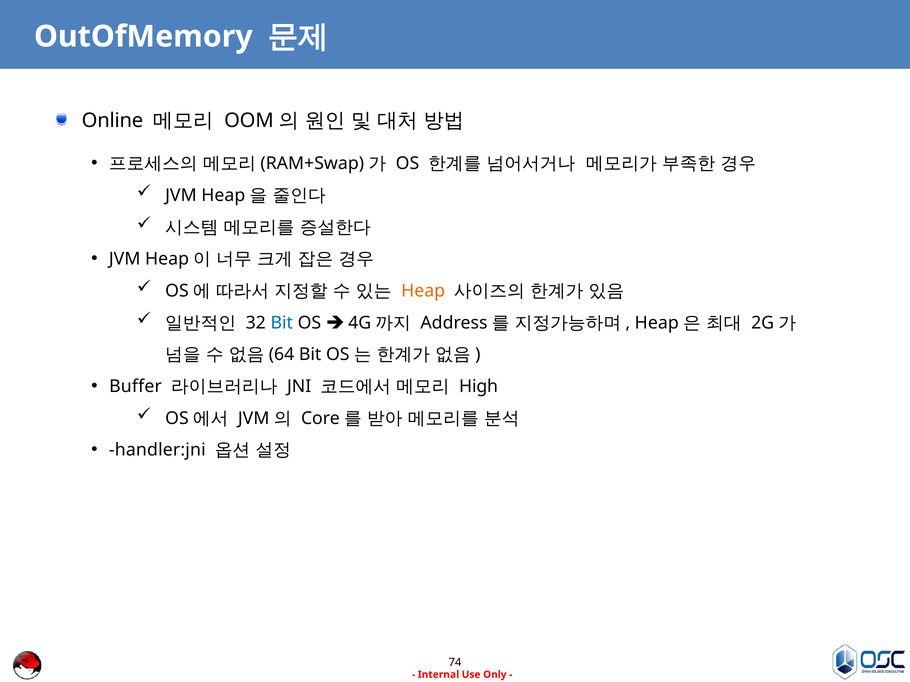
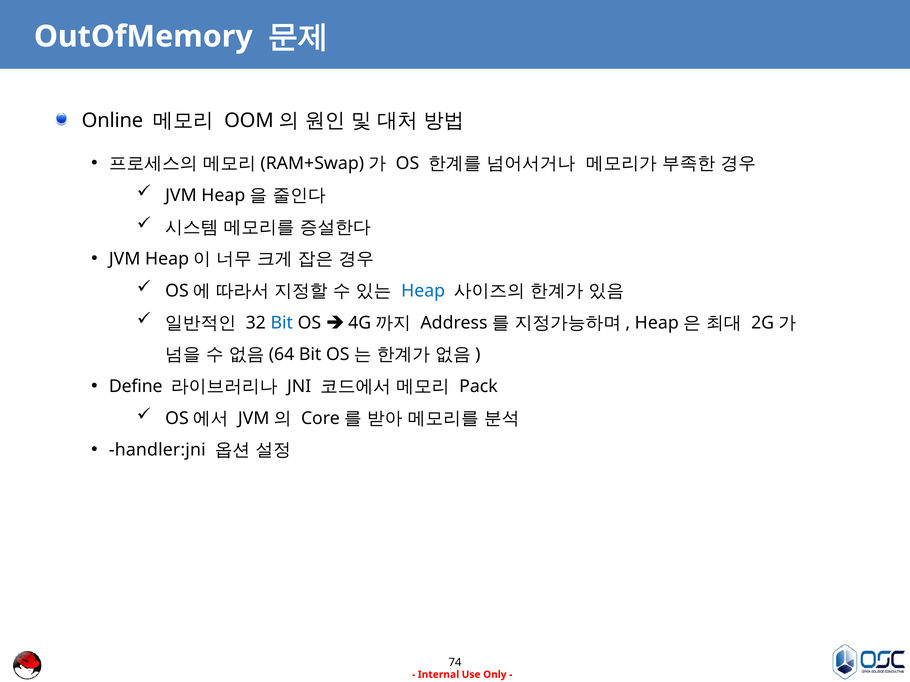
Heap colour: orange -> blue
Buffer: Buffer -> Define
High: High -> Pack
